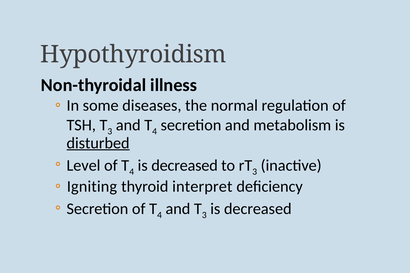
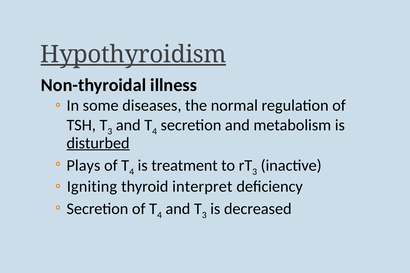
Hypothyroidism underline: none -> present
Level: Level -> Plays
decreased at (185, 166): decreased -> treatment
